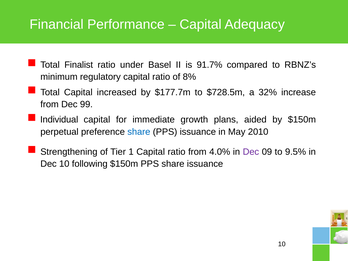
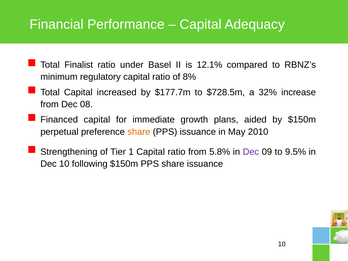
91.7%: 91.7% -> 12.1%
99: 99 -> 08
Individual: Individual -> Financed
share at (139, 132) colour: blue -> orange
4.0%: 4.0% -> 5.8%
